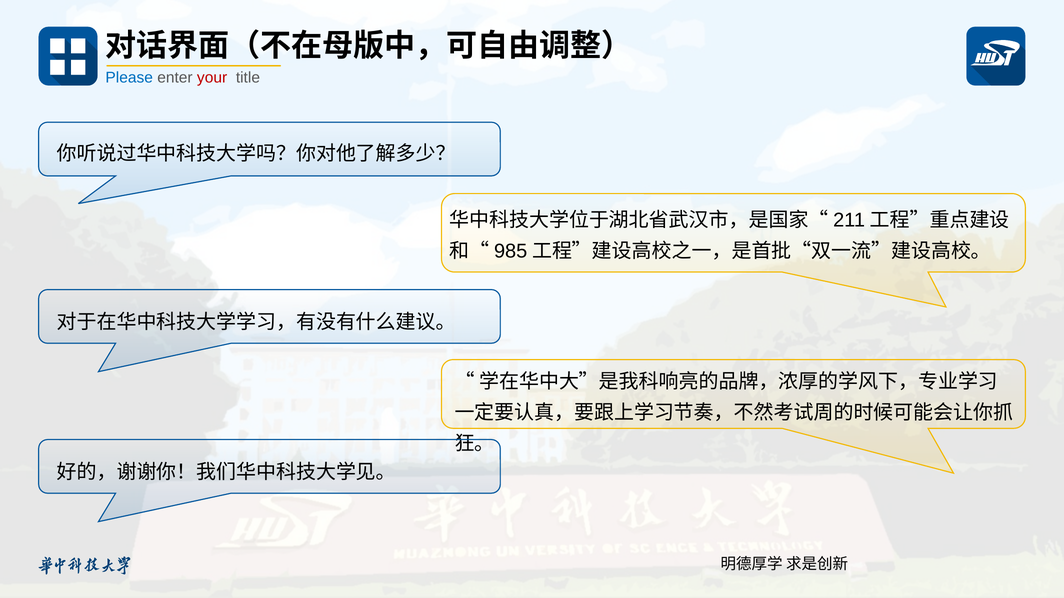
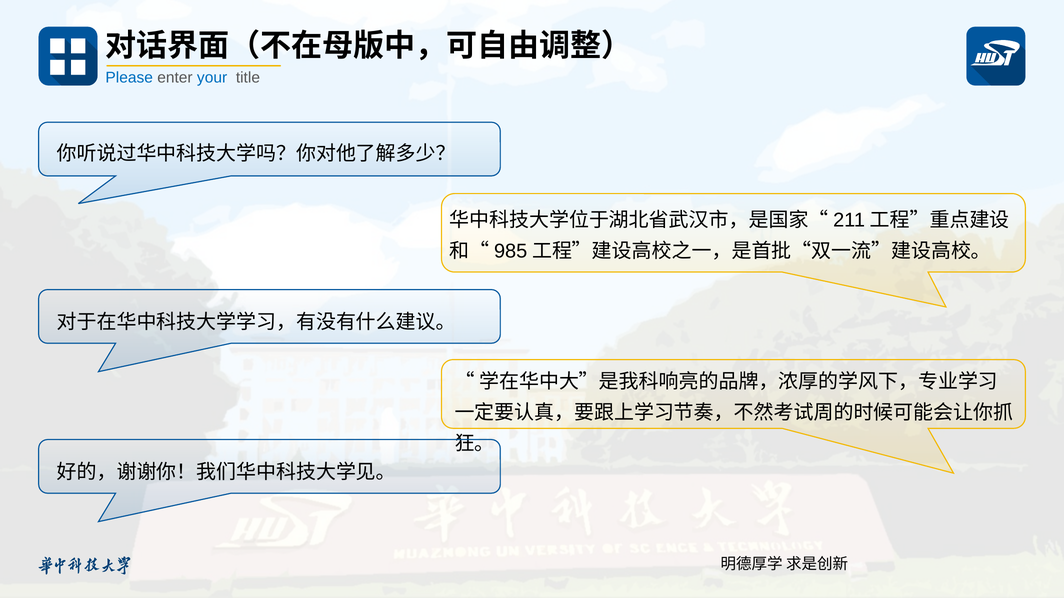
your colour: red -> blue
